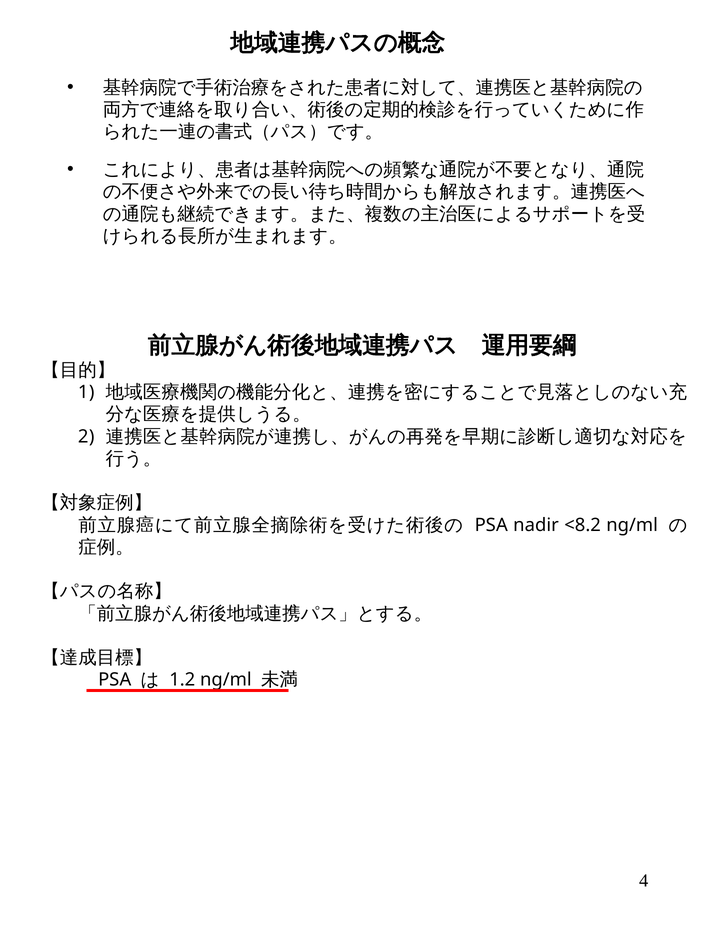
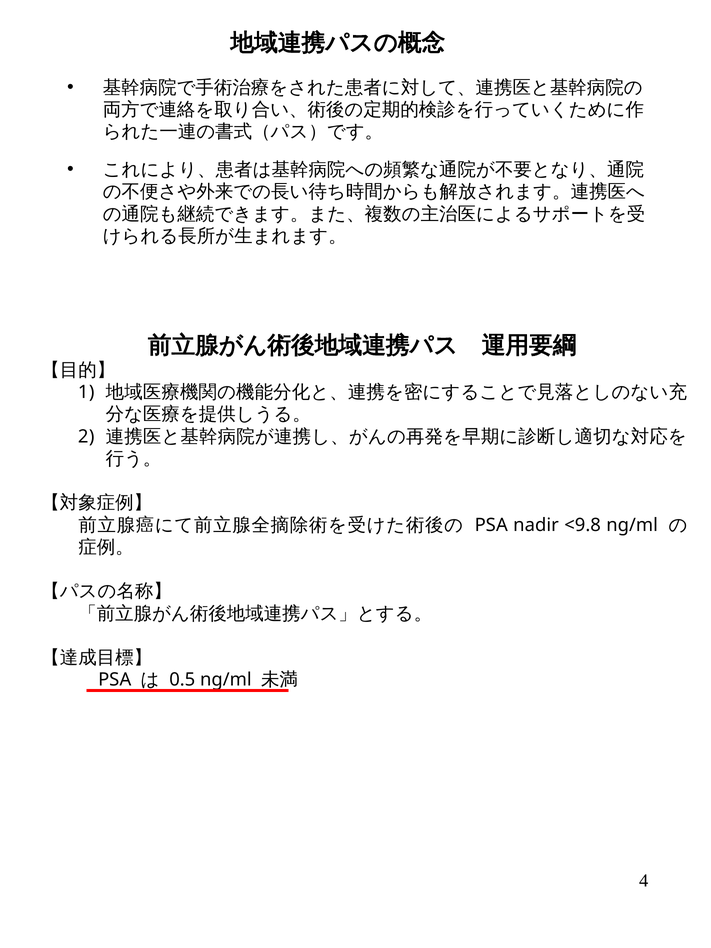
<8.2: <8.2 -> <9.8
1.2: 1.2 -> 0.5
